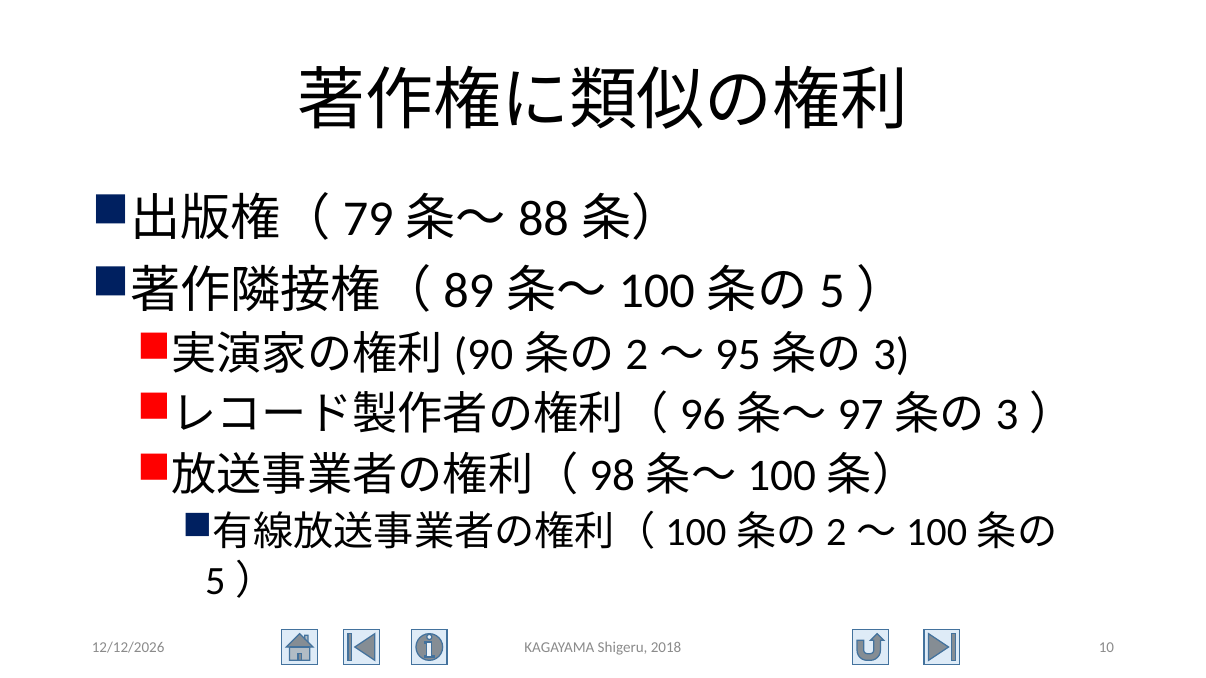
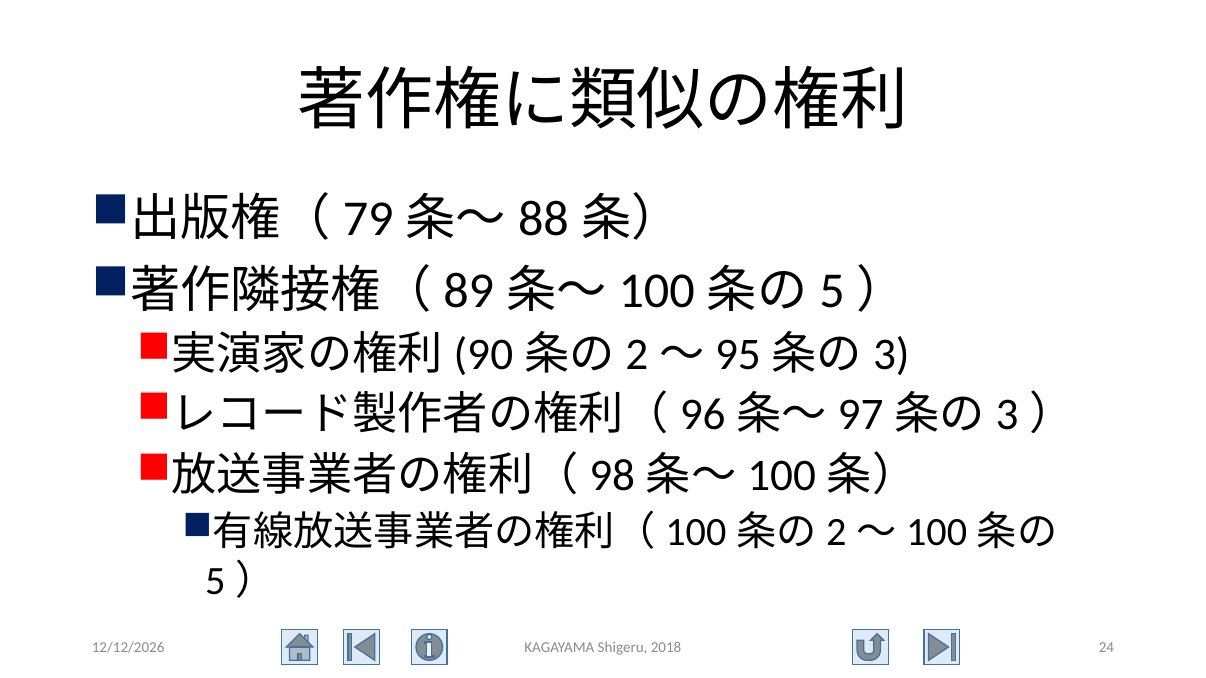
10: 10 -> 24
